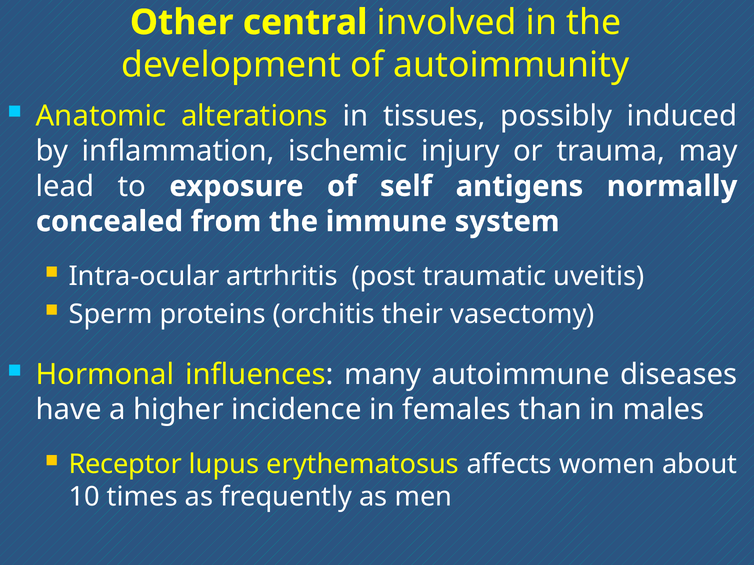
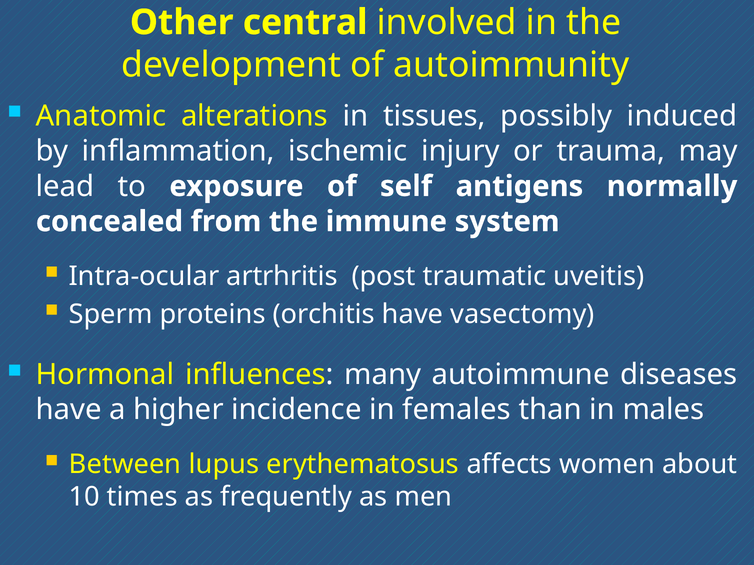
orchitis their: their -> have
Receptor: Receptor -> Between
